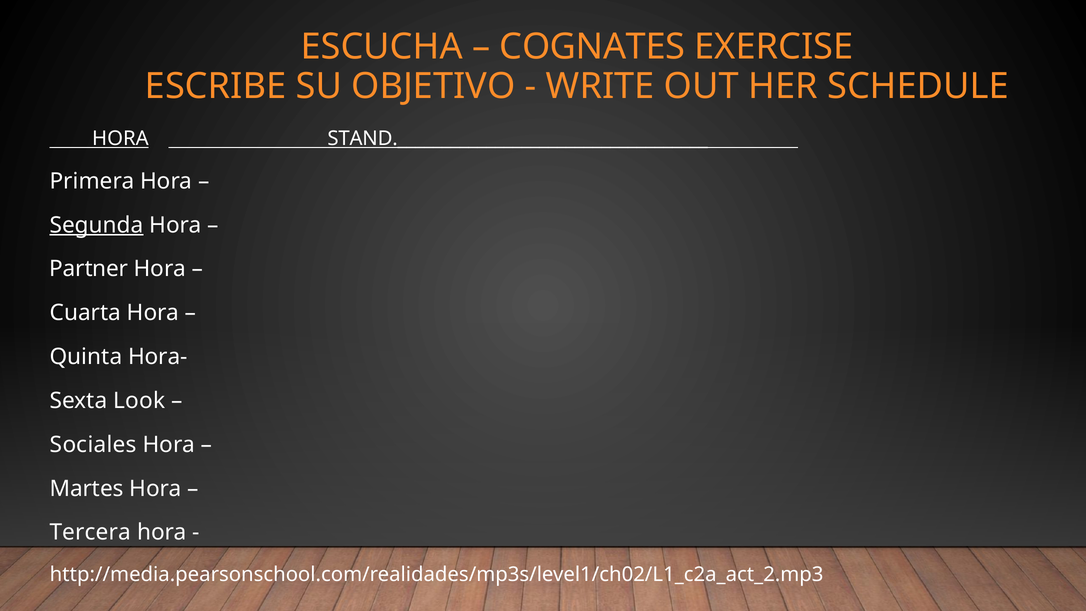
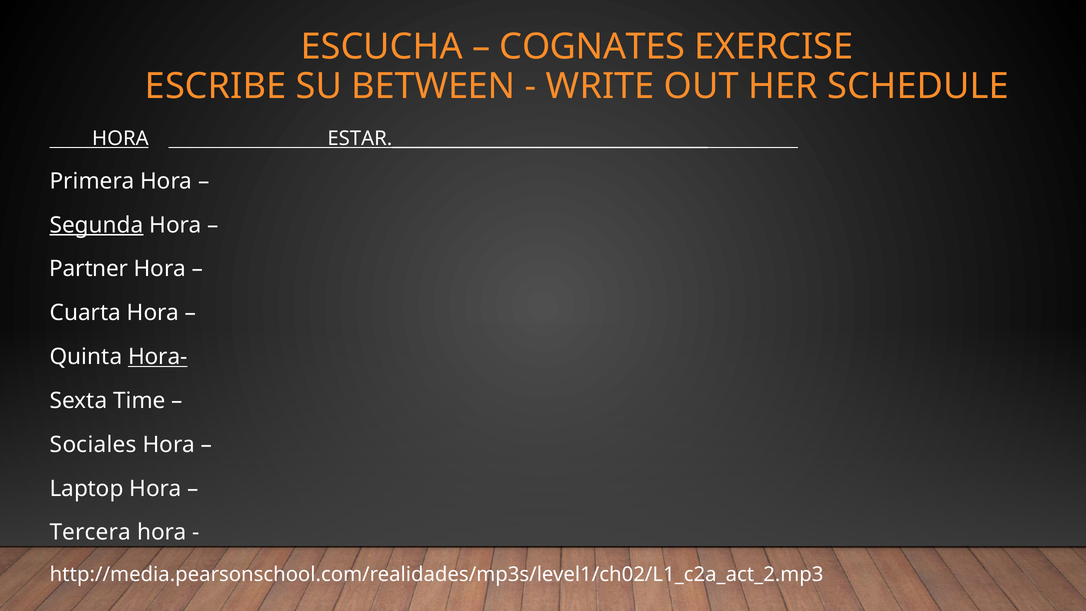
OBJETIVO: OBJETIVO -> BETWEEN
STAND.___________________________________: STAND.___________________________________ -> ESTAR.___________________________________
Hora- underline: none -> present
Look: Look -> Time
Martes: Martes -> Laptop
